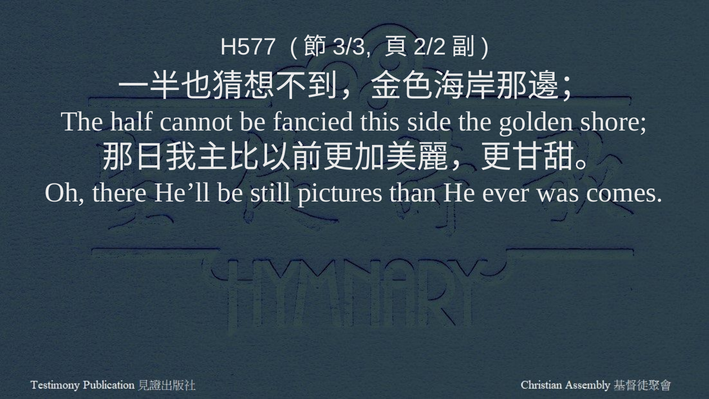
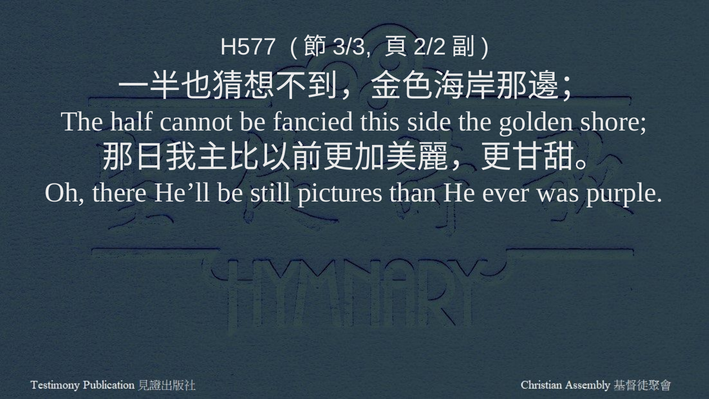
comes: comes -> purple
